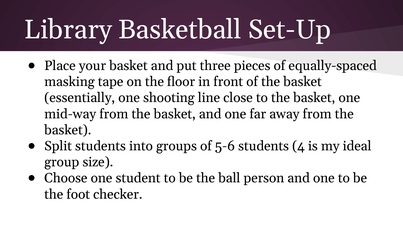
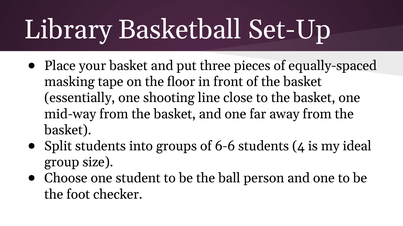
5-6: 5-6 -> 6-6
